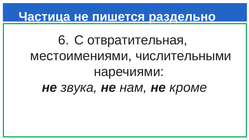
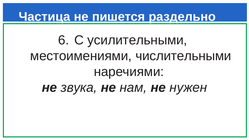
отвратительная: отвратительная -> усилительными
кроме: кроме -> нужен
